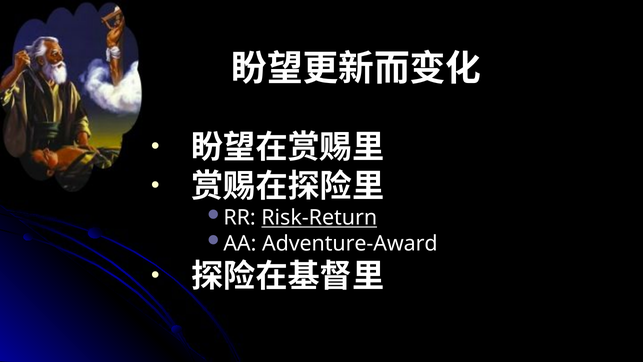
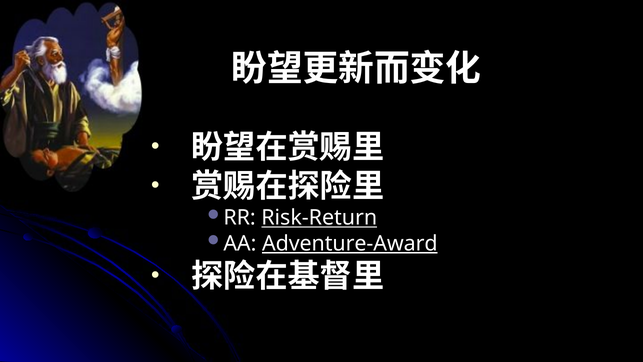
Adventure-Award underline: none -> present
